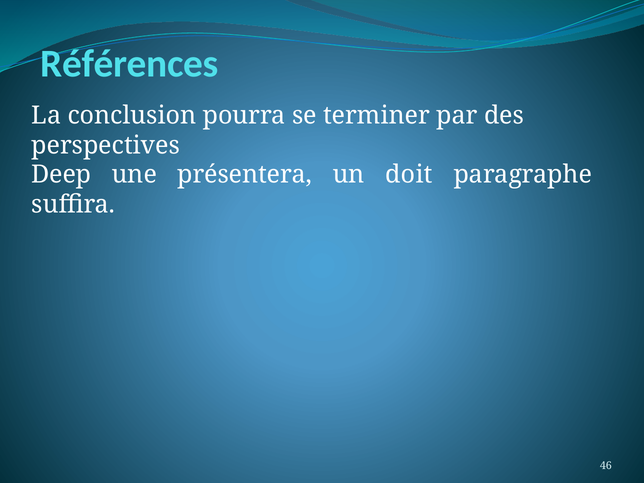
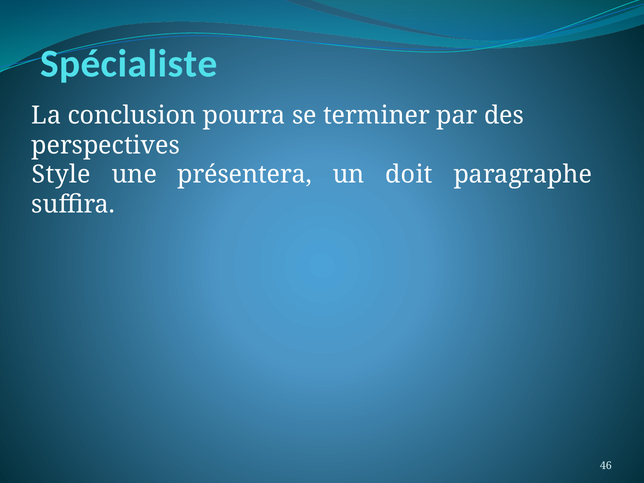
Références: Références -> Spécialiste
Deep: Deep -> Style
